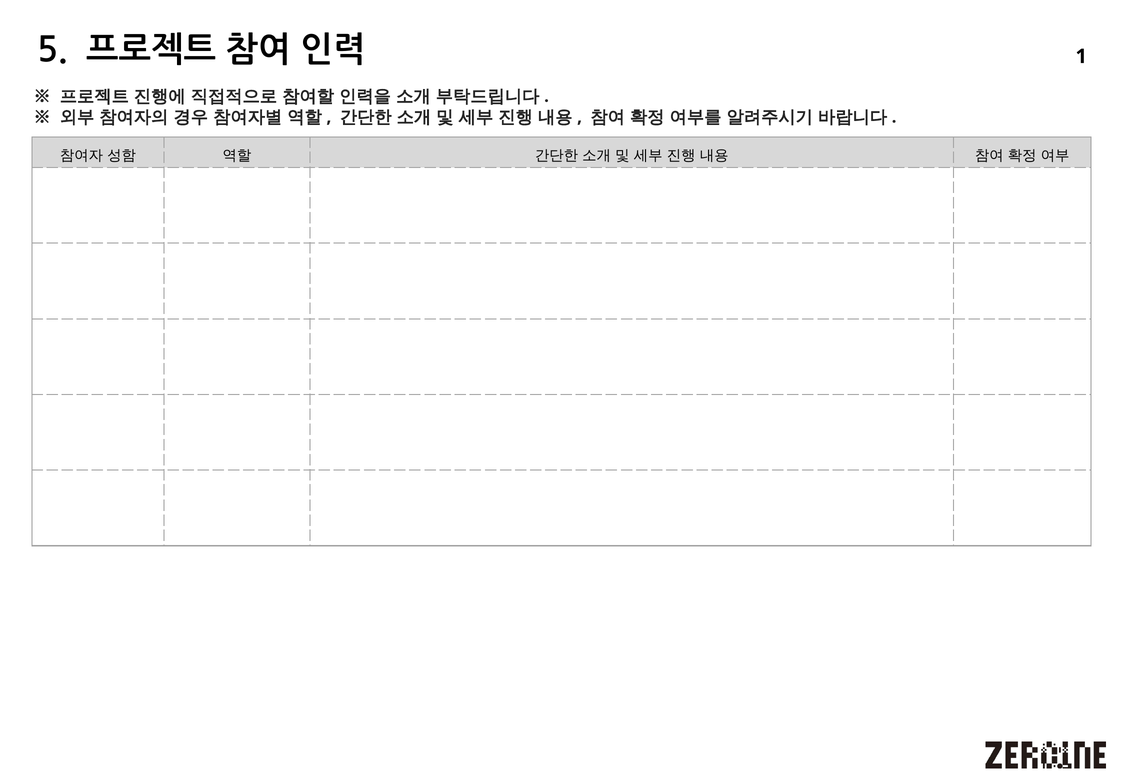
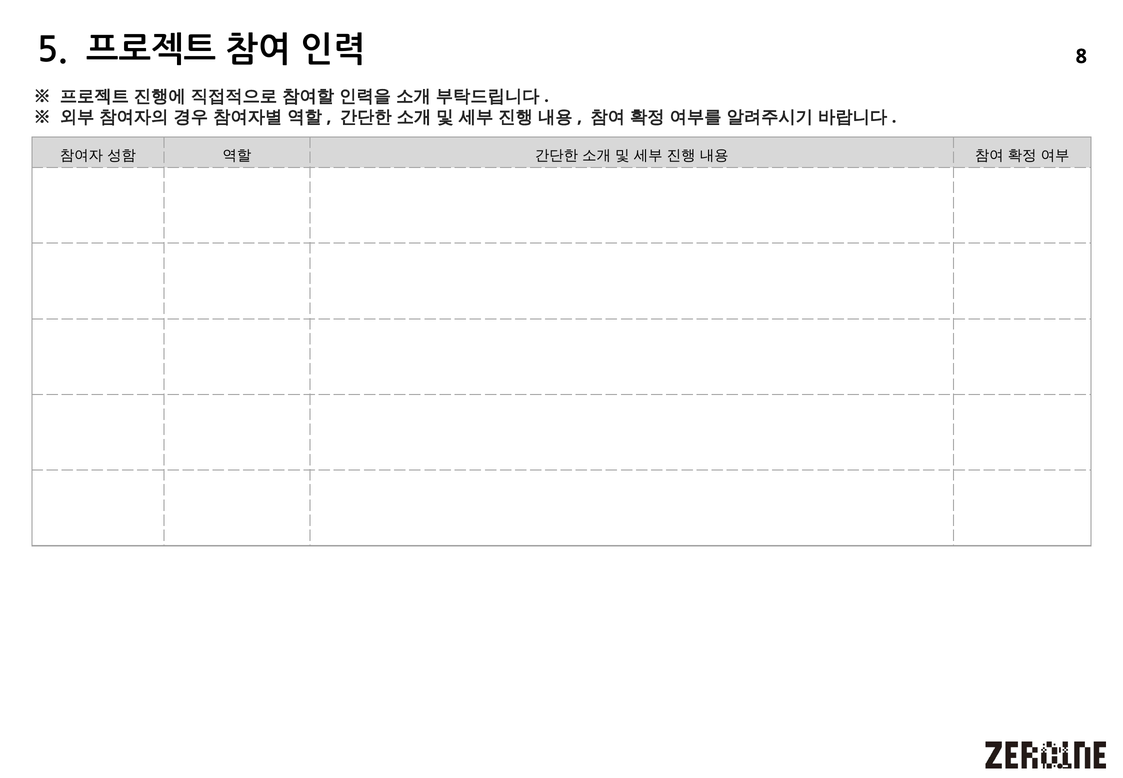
1: 1 -> 8
